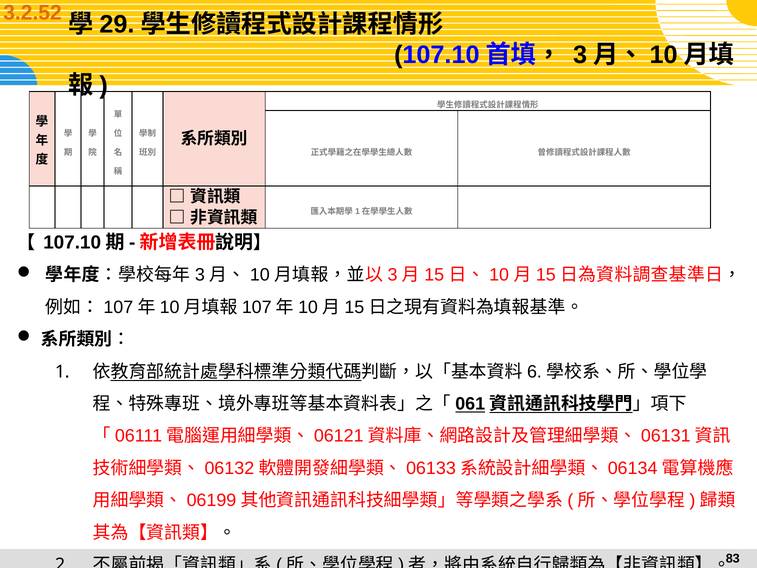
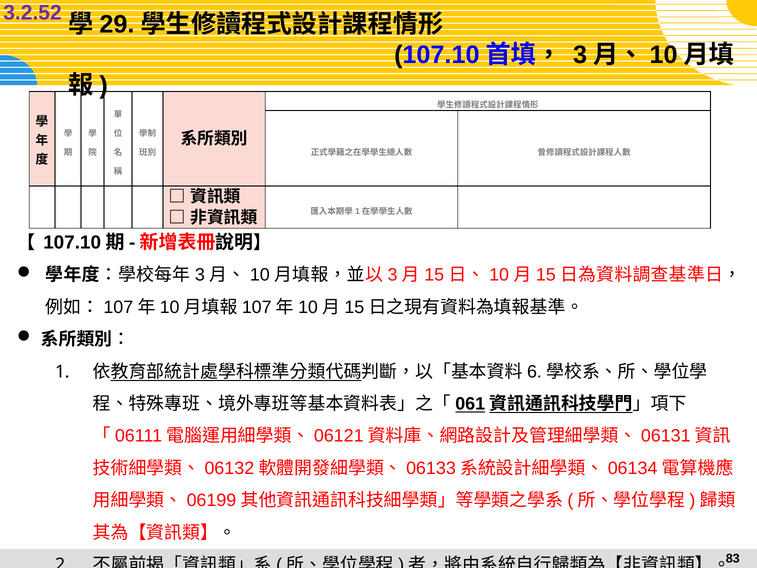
3.2.52 colour: orange -> purple
